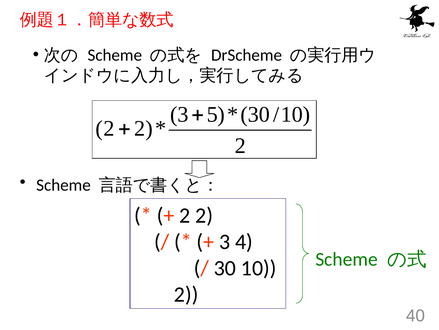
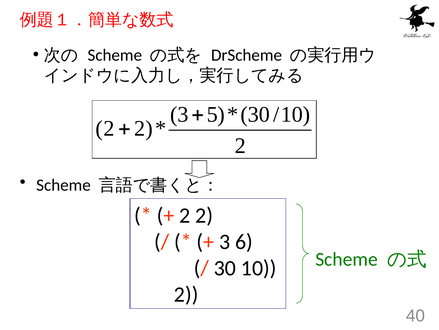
4: 4 -> 6
